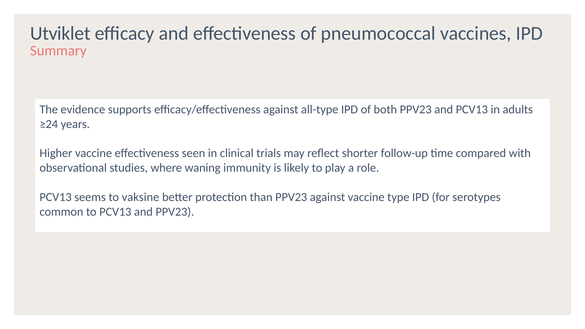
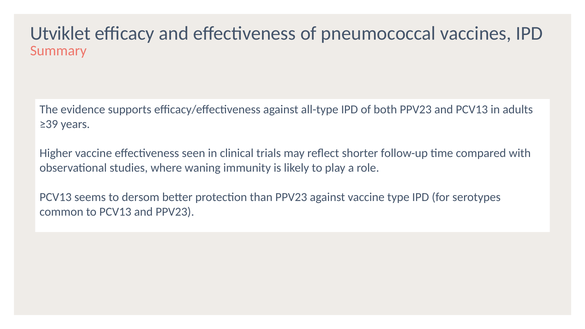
≥24: ≥24 -> ≥39
vaksine: vaksine -> dersom
